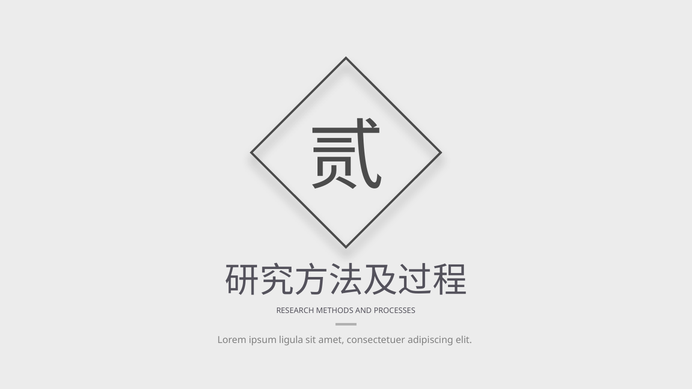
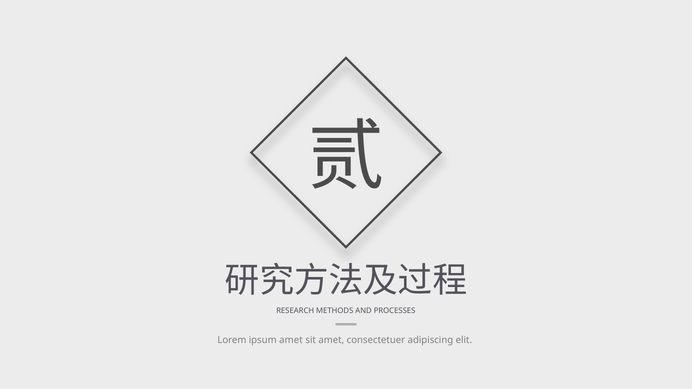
ipsum ligula: ligula -> amet
